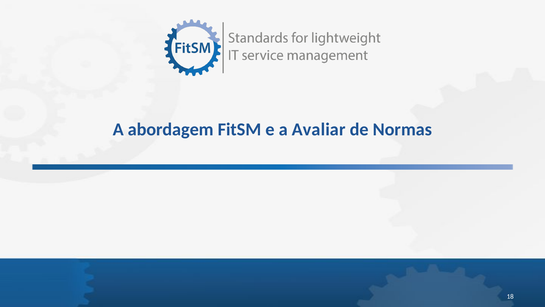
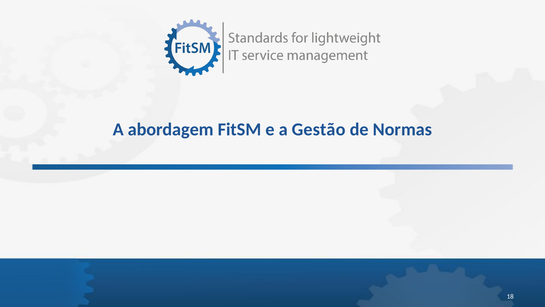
Avaliar: Avaliar -> Gestão
